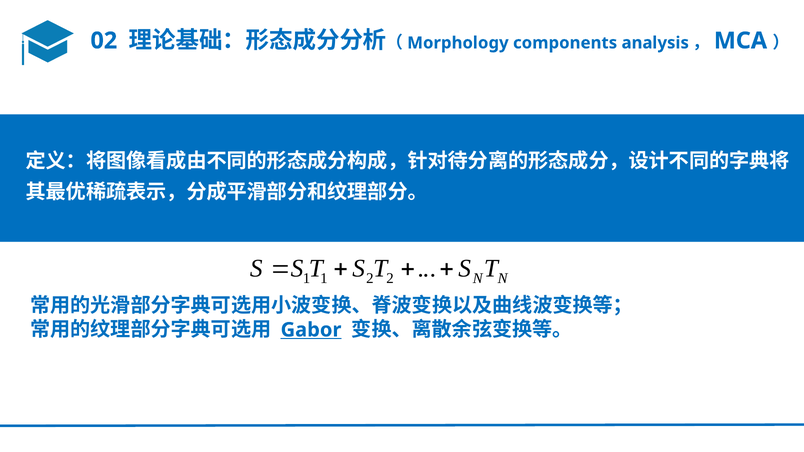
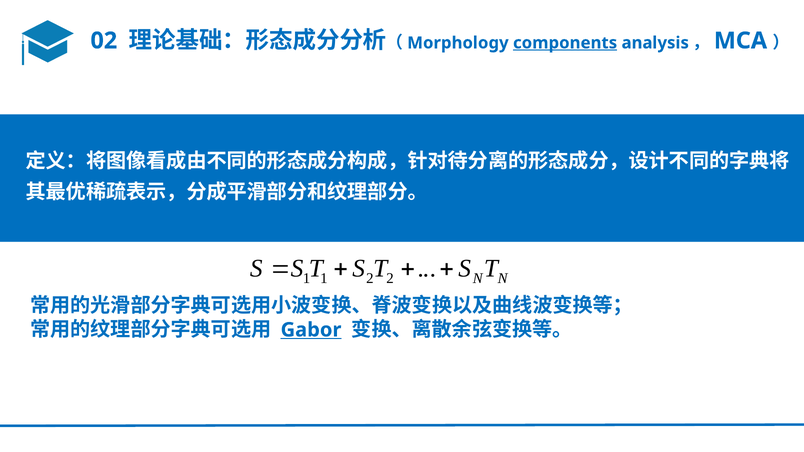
components underline: none -> present
